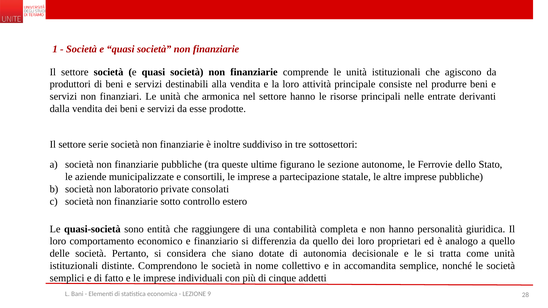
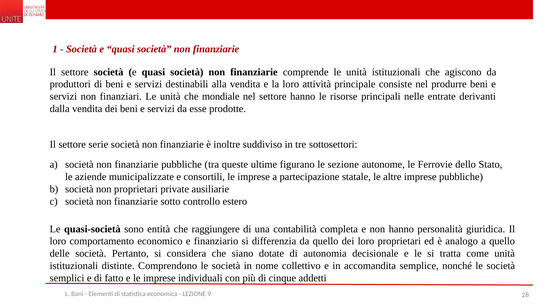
armonica: armonica -> mondiale
non laboratorio: laboratorio -> proprietari
consolati: consolati -> ausiliarie
